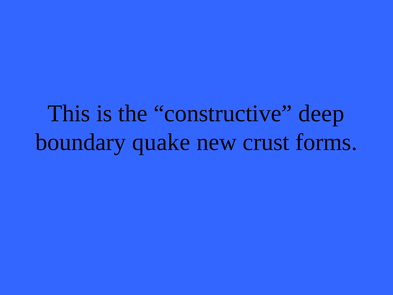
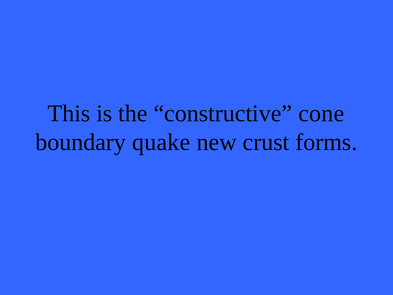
deep: deep -> cone
